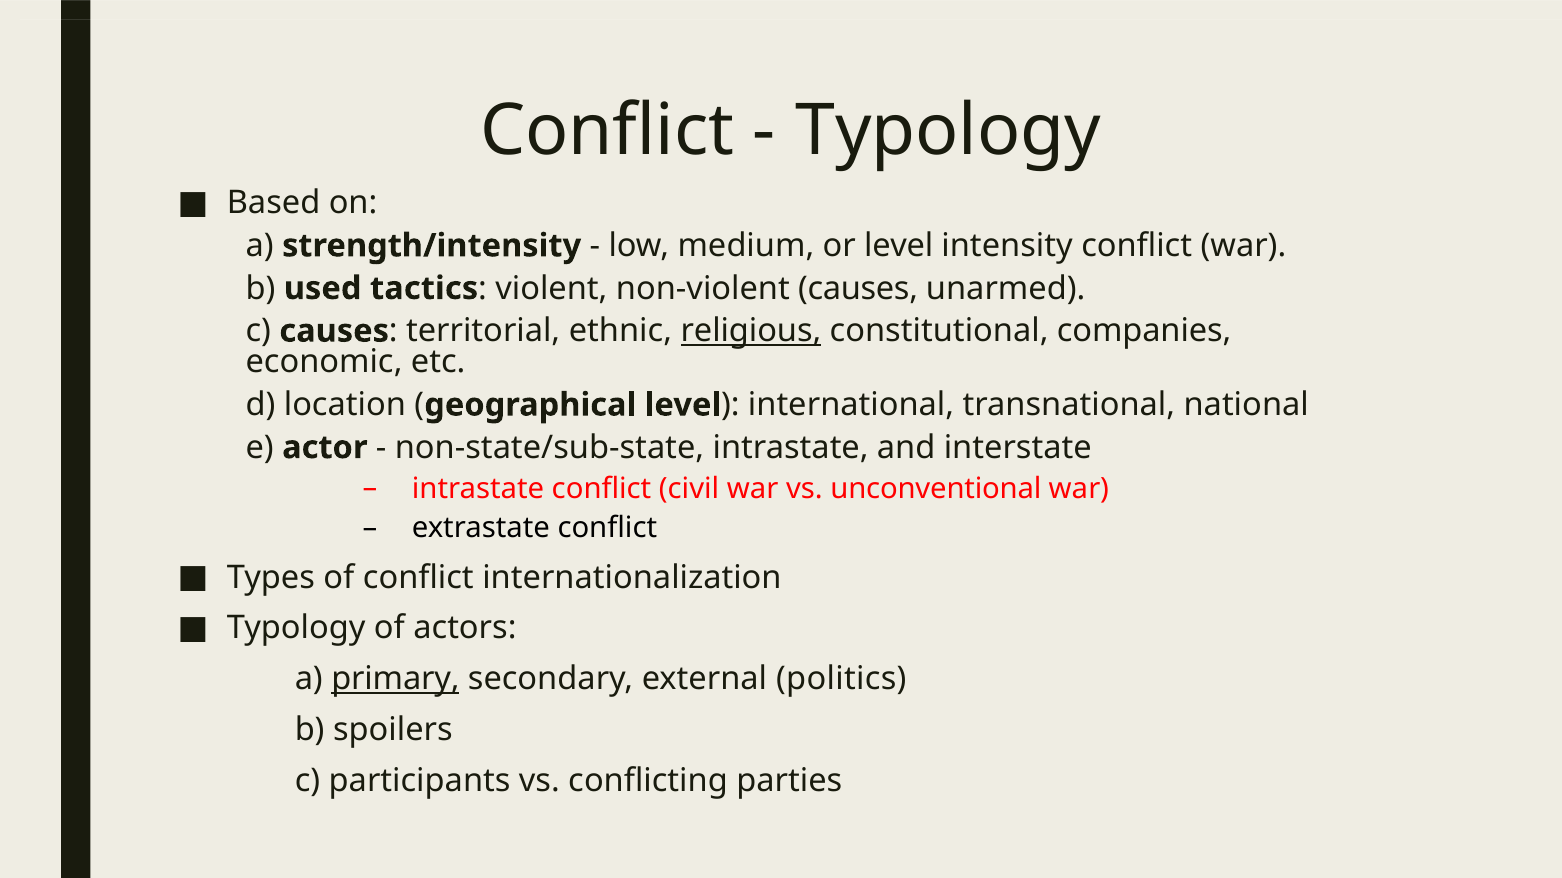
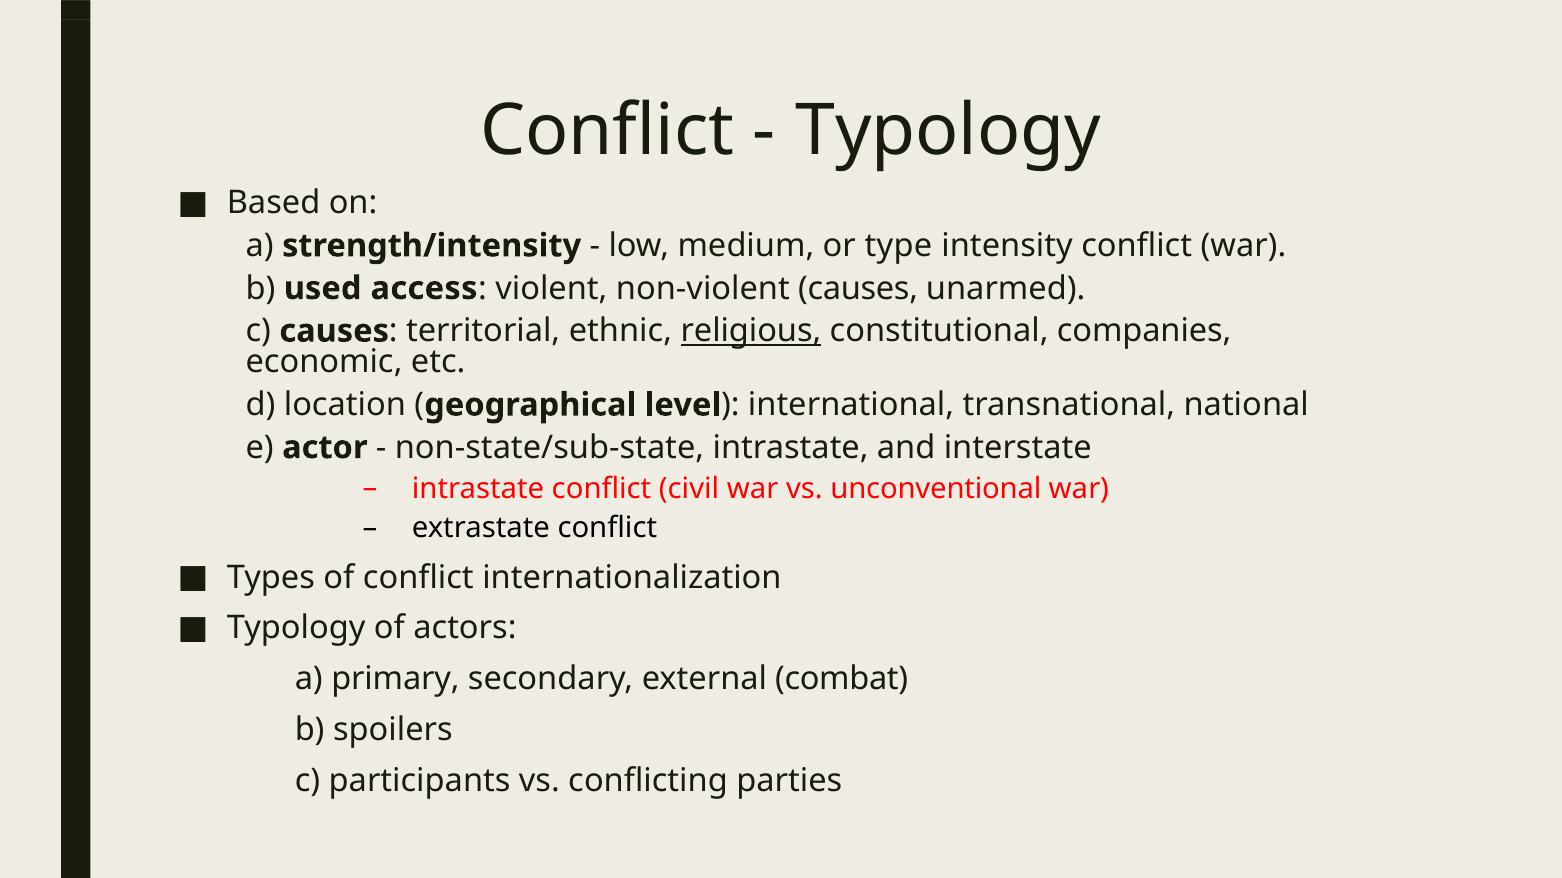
or level: level -> type
tactics: tactics -> access
primary underline: present -> none
politics: politics -> combat
